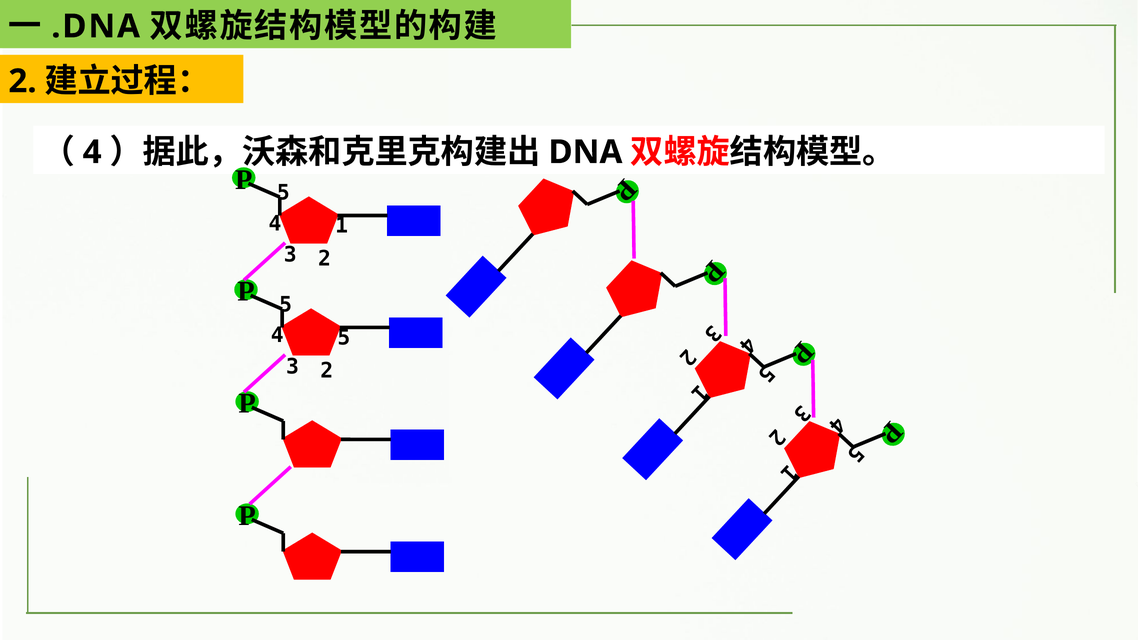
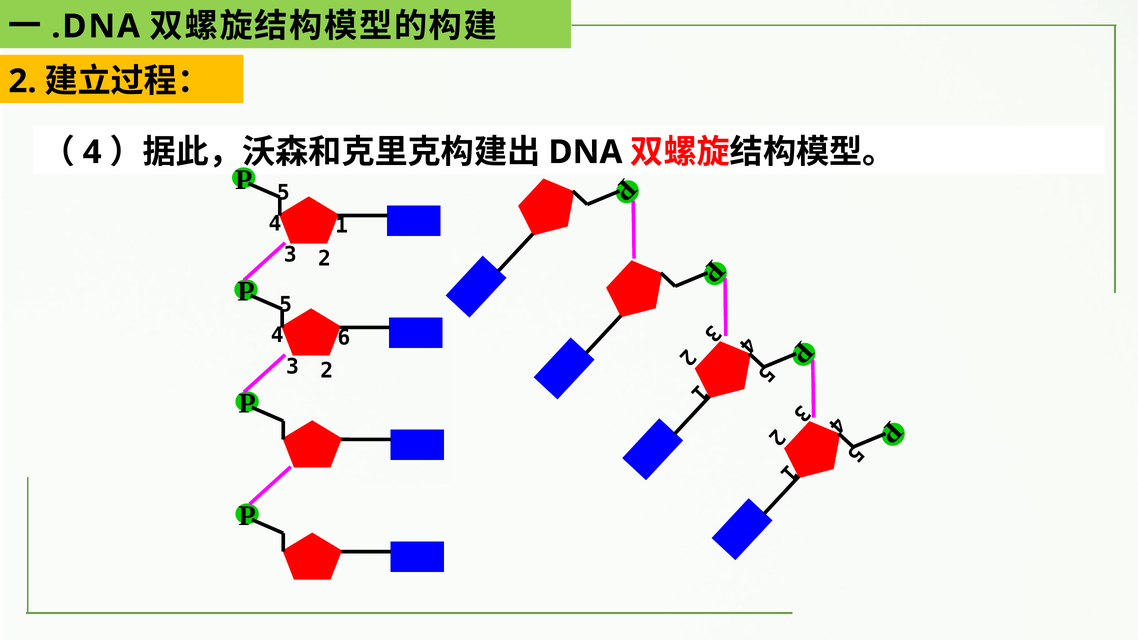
4 5: 5 -> 6
